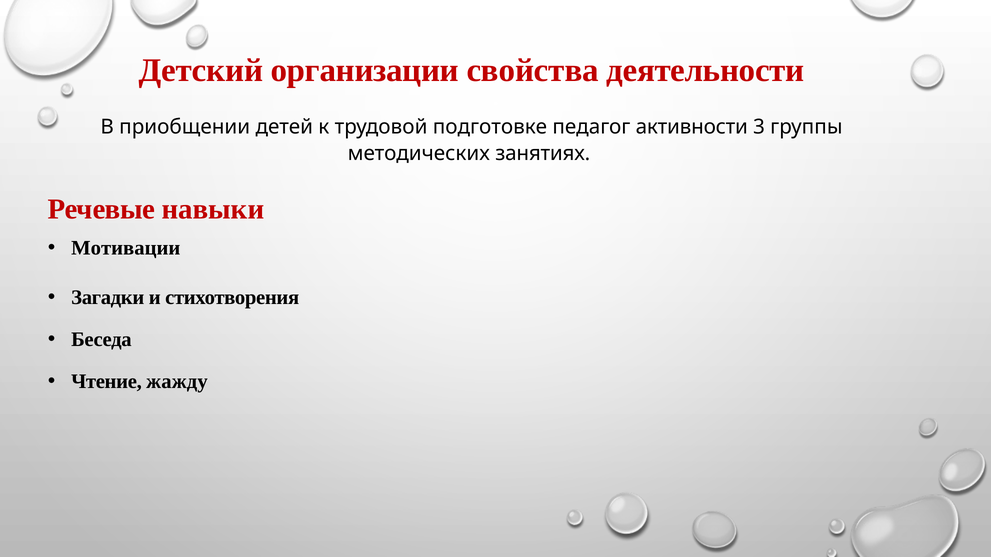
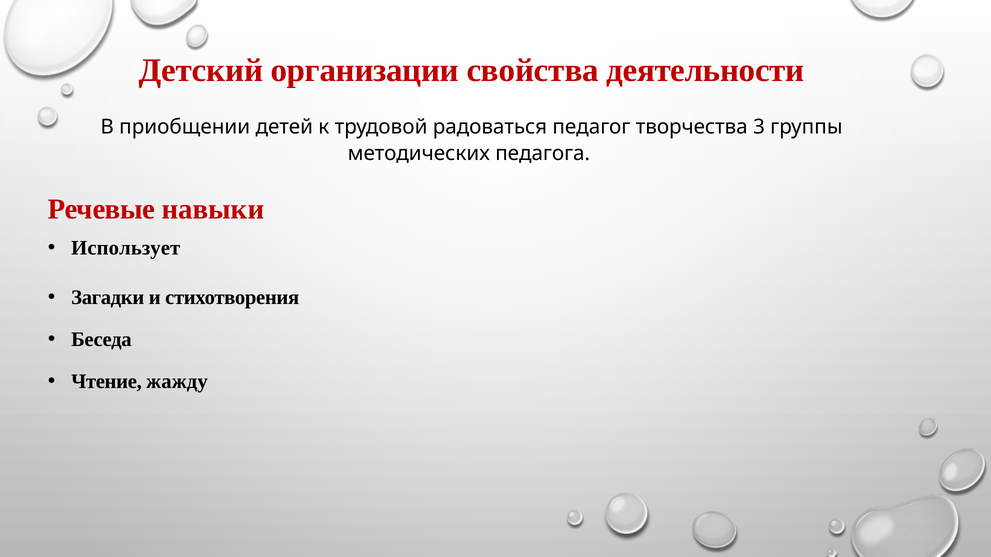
подготовке: подготовке -> радоваться
активности: активности -> творчества
занятиях: занятиях -> педагога
Мотивации: Мотивации -> Использует
